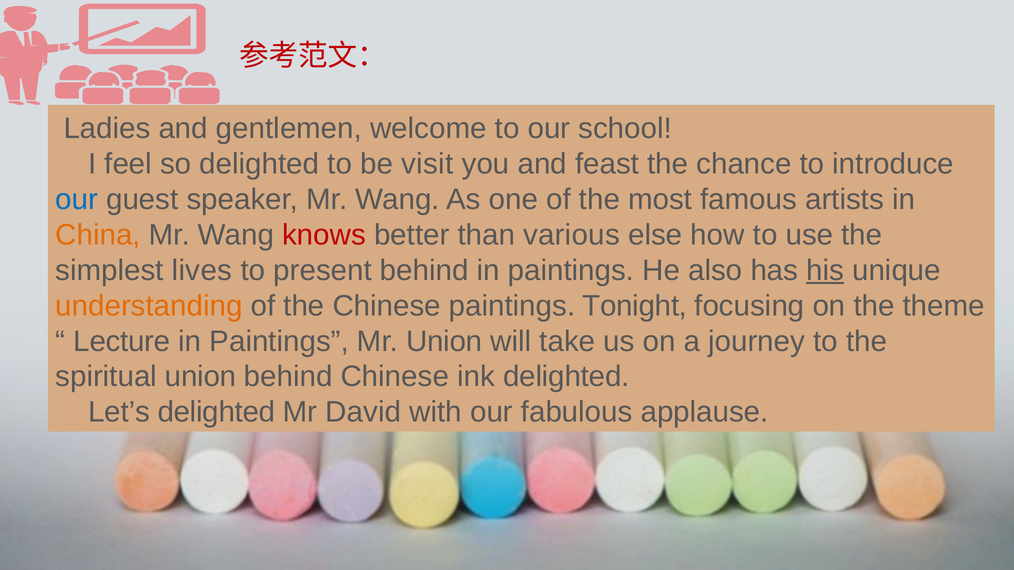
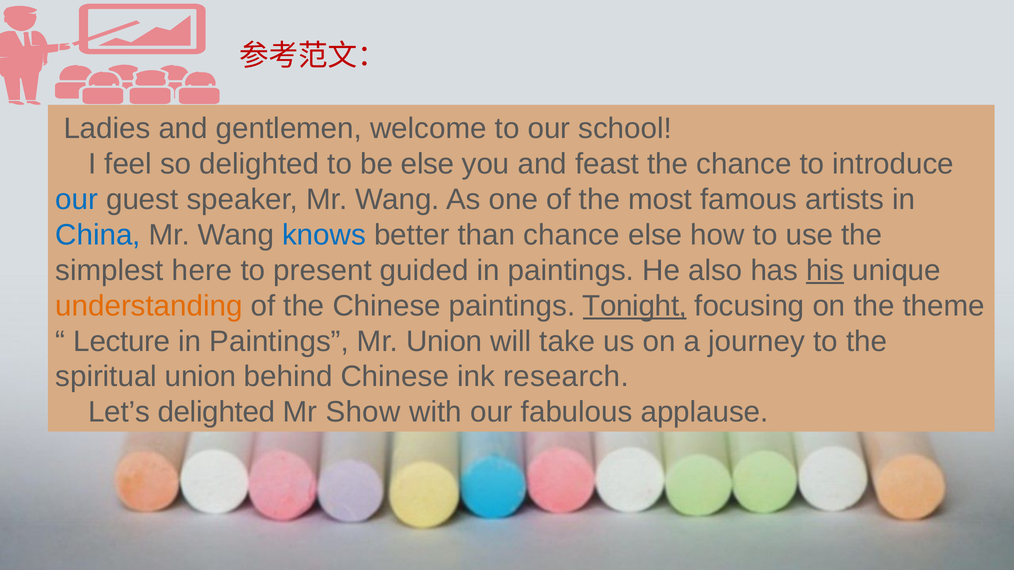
be visit: visit -> else
China colour: orange -> blue
knows colour: red -> blue
than various: various -> chance
lives: lives -> here
present behind: behind -> guided
Tonight underline: none -> present
ink delighted: delighted -> research
David: David -> Show
